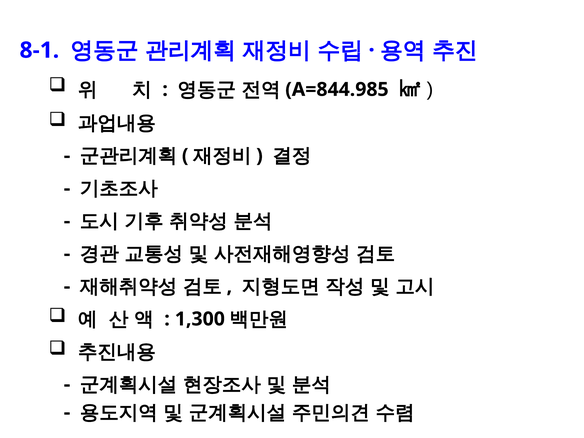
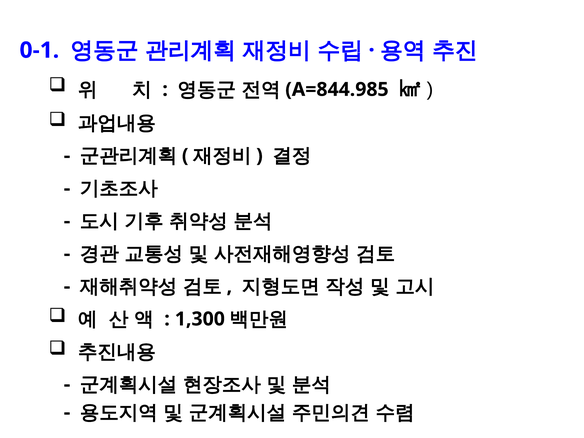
8-1: 8-1 -> 0-1
